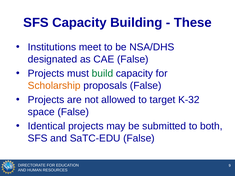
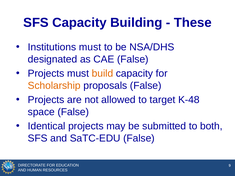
Institutions meet: meet -> must
build colour: green -> orange
K-32: K-32 -> K-48
